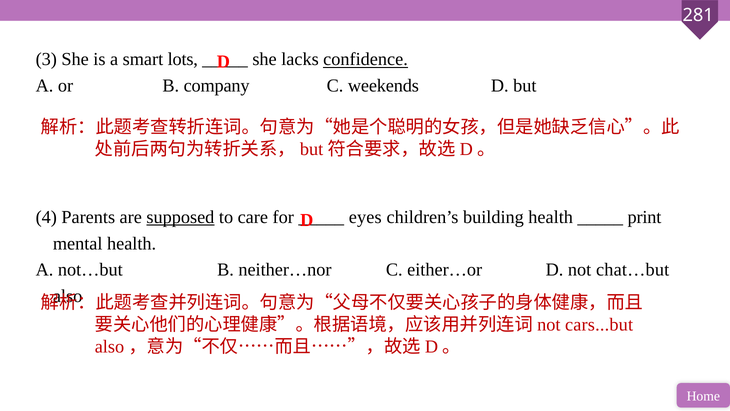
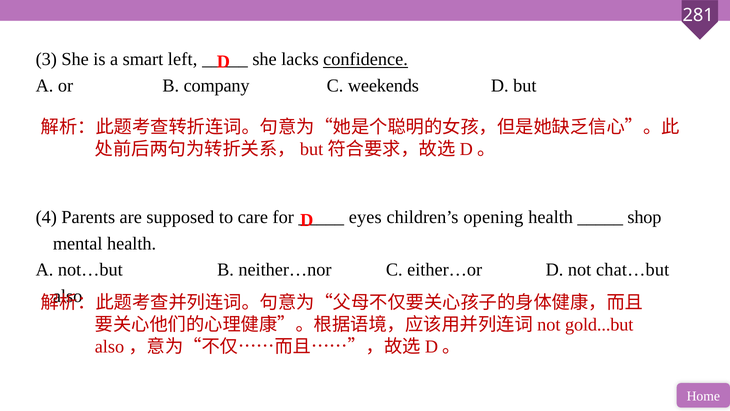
lots: lots -> left
supposed underline: present -> none
building: building -> opening
print: print -> shop
cars...but: cars...but -> gold...but
